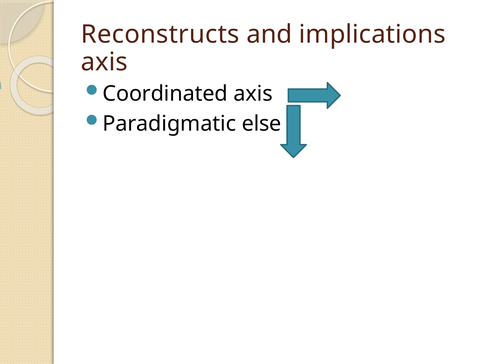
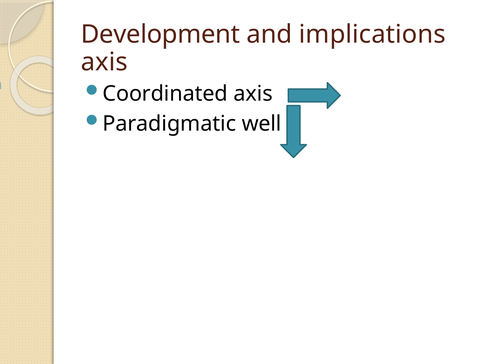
Reconstructs: Reconstructs -> Development
else: else -> well
